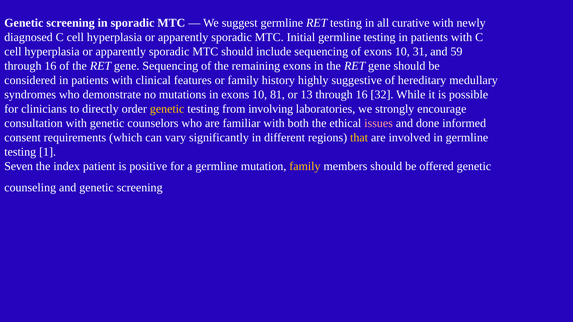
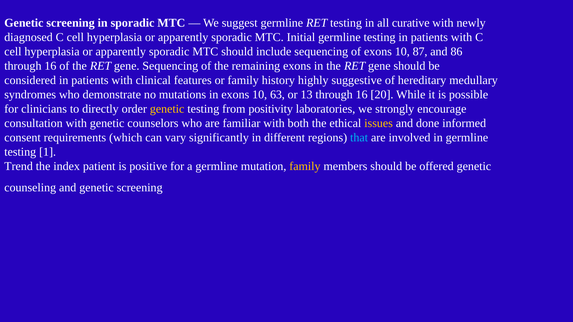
31: 31 -> 87
59: 59 -> 86
81: 81 -> 63
32: 32 -> 20
involving: involving -> positivity
issues colour: pink -> yellow
that colour: yellow -> light blue
Seven: Seven -> Trend
